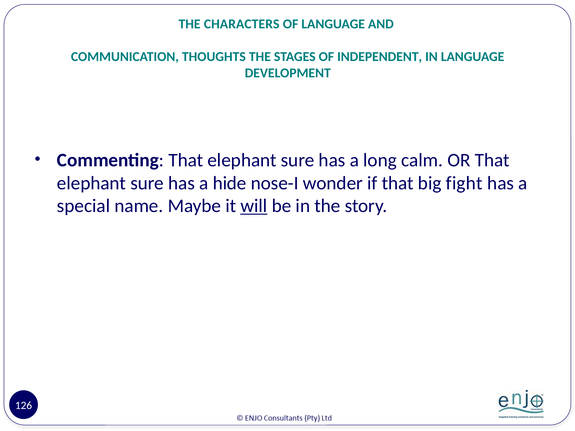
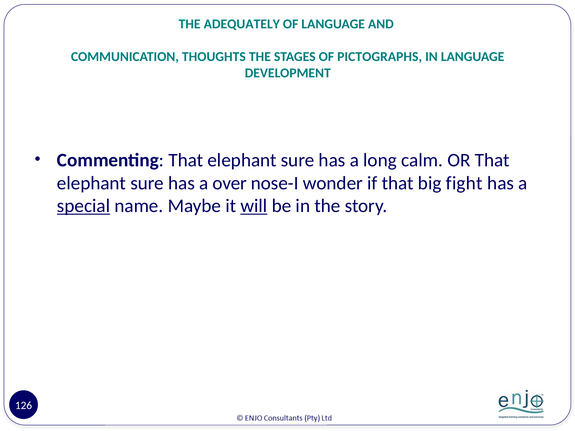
CHARACTERS: CHARACTERS -> ADEQUATELY
INDEPENDENT: INDEPENDENT -> PICTOGRAPHS
hide: hide -> over
special underline: none -> present
